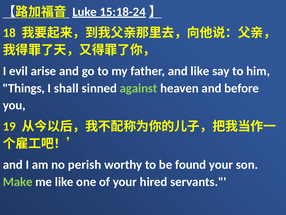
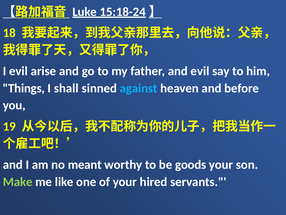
and like: like -> evil
against colour: light green -> light blue
perish: perish -> meant
found: found -> goods
